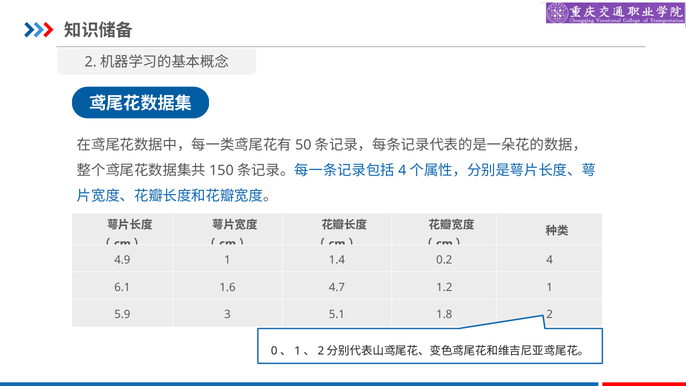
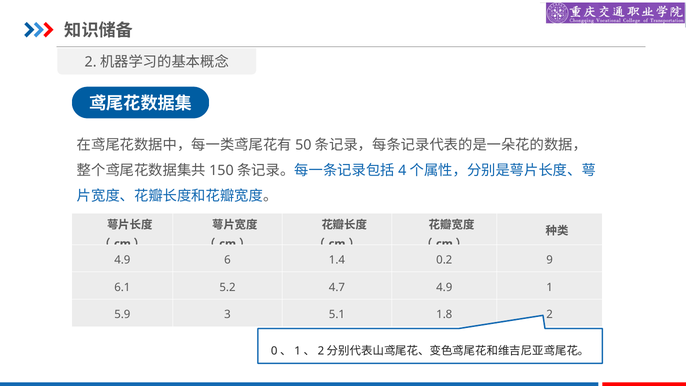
4.9 1: 1 -> 6
0.2 4: 4 -> 9
1.6: 1.6 -> 5.2
4.7 1.2: 1.2 -> 4.9
